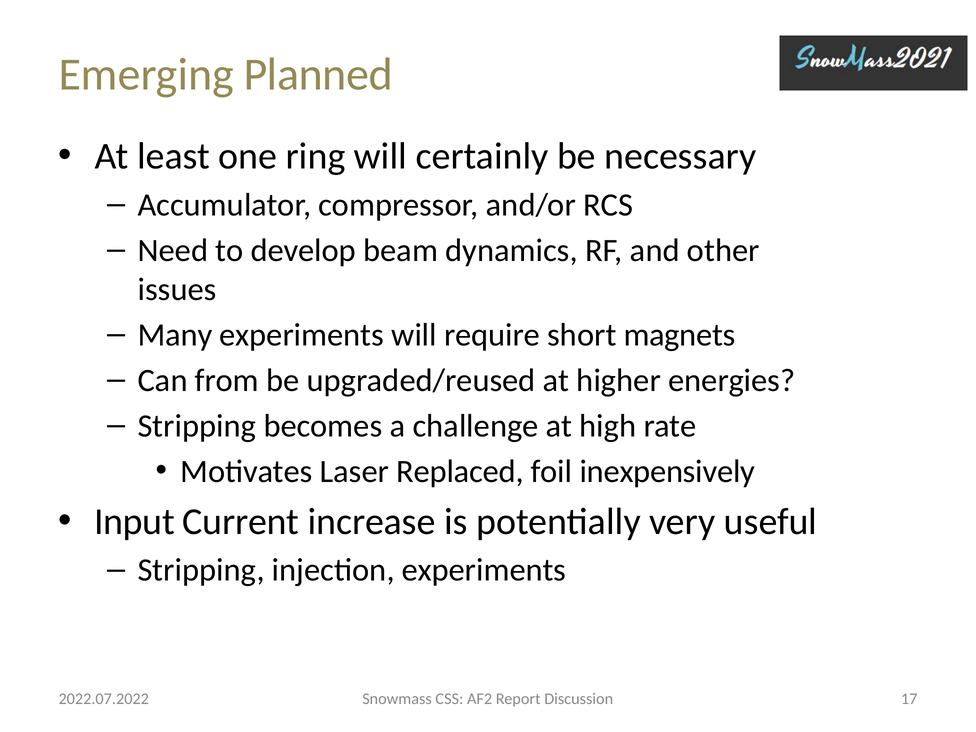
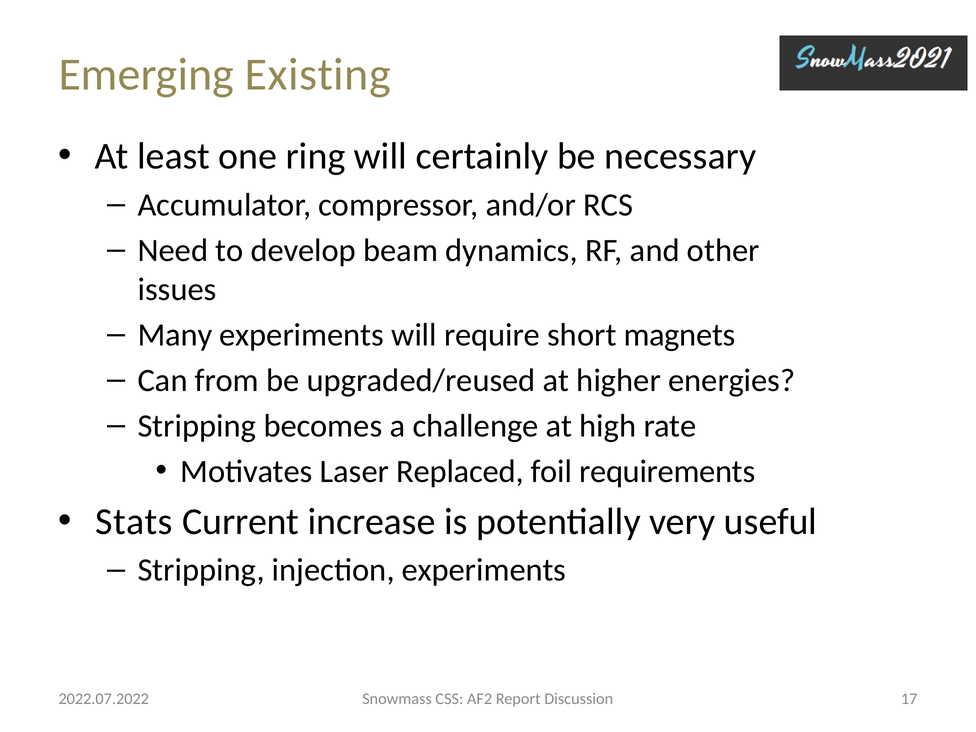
Planned: Planned -> Existing
inexpensively: inexpensively -> requirements
Input: Input -> Stats
